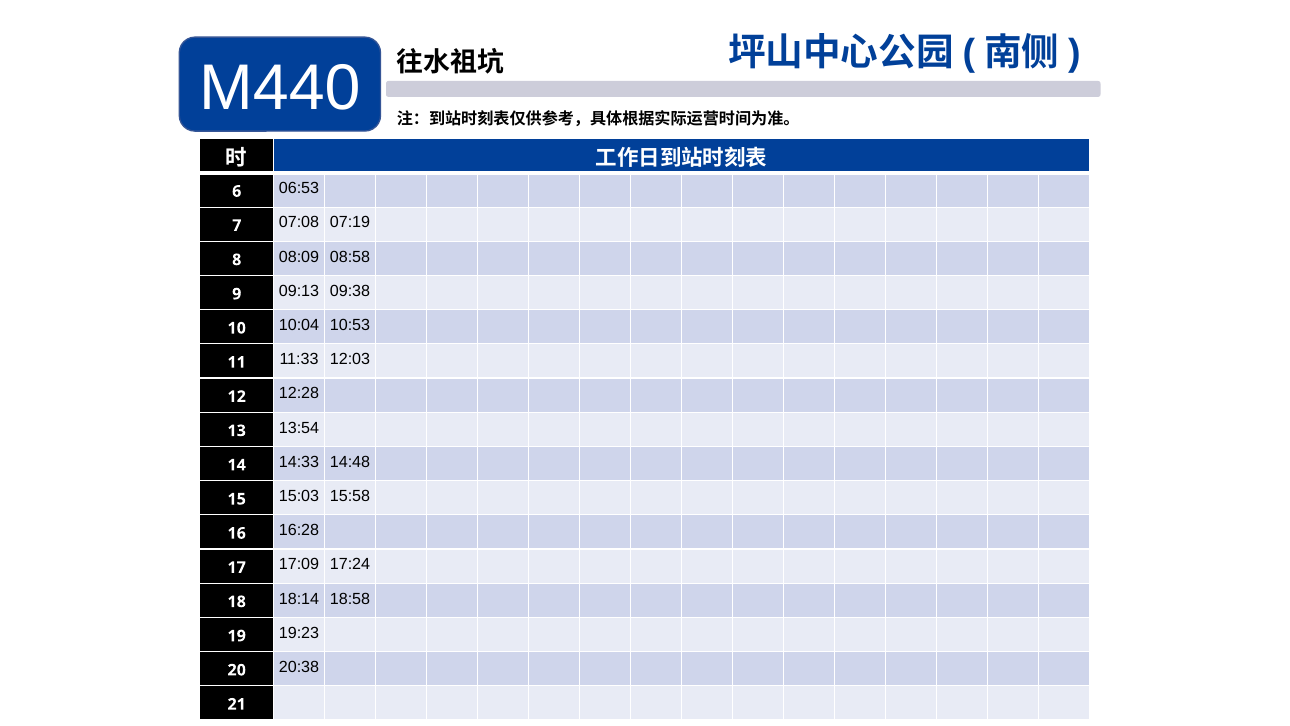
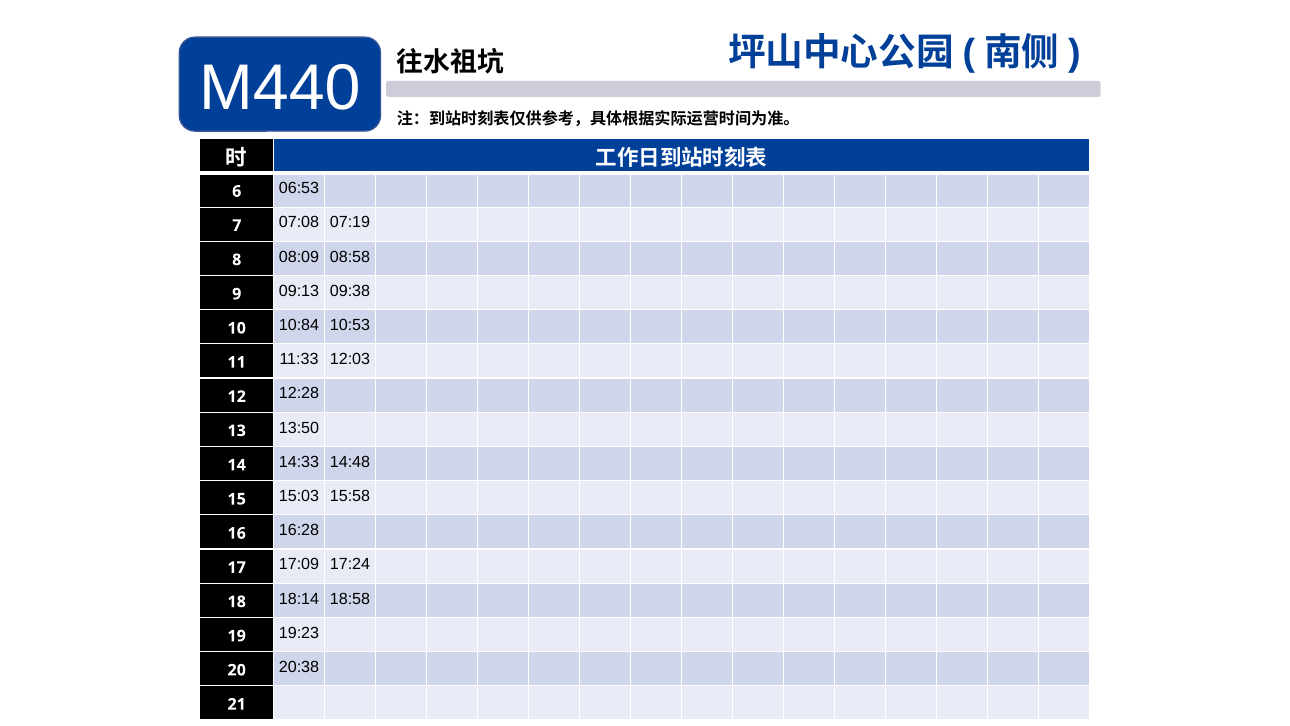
10:04: 10:04 -> 10:84
13:54: 13:54 -> 13:50
